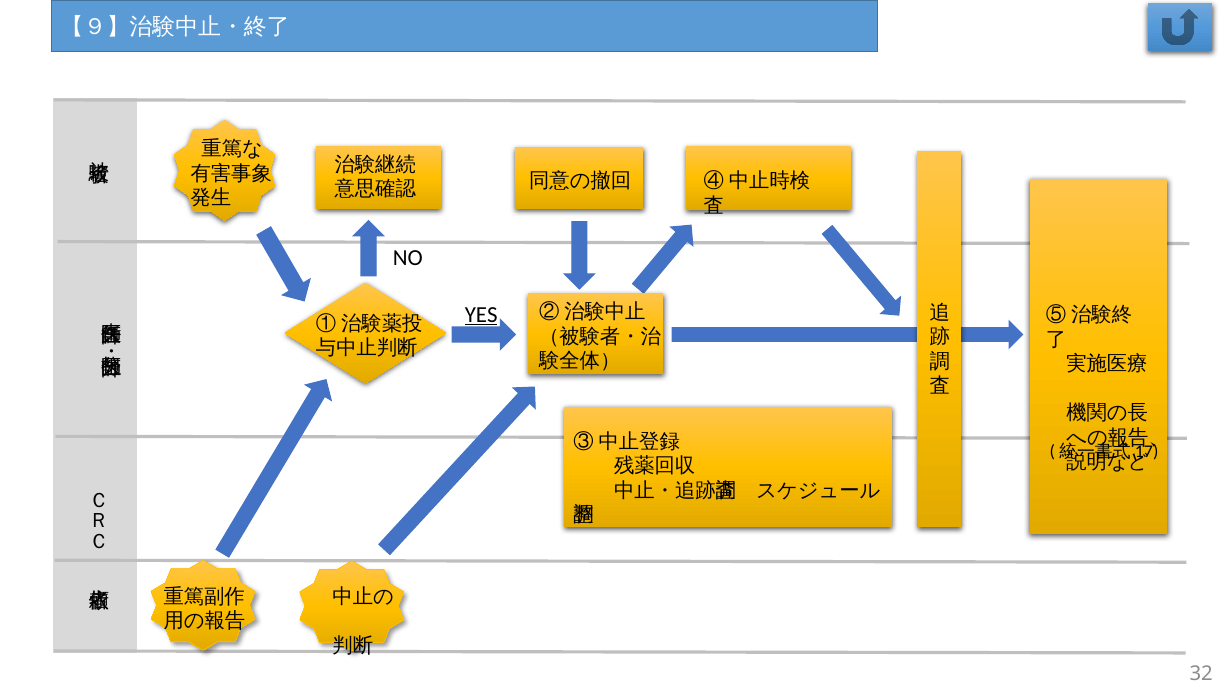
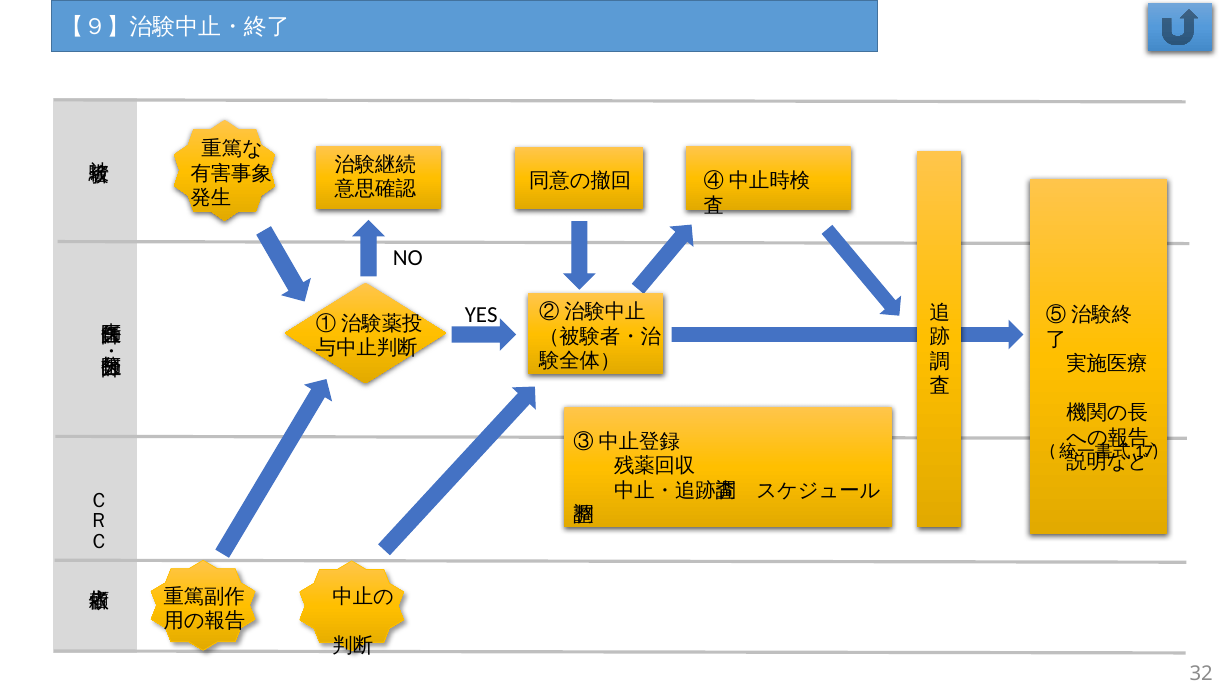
YES underline: present -> none
